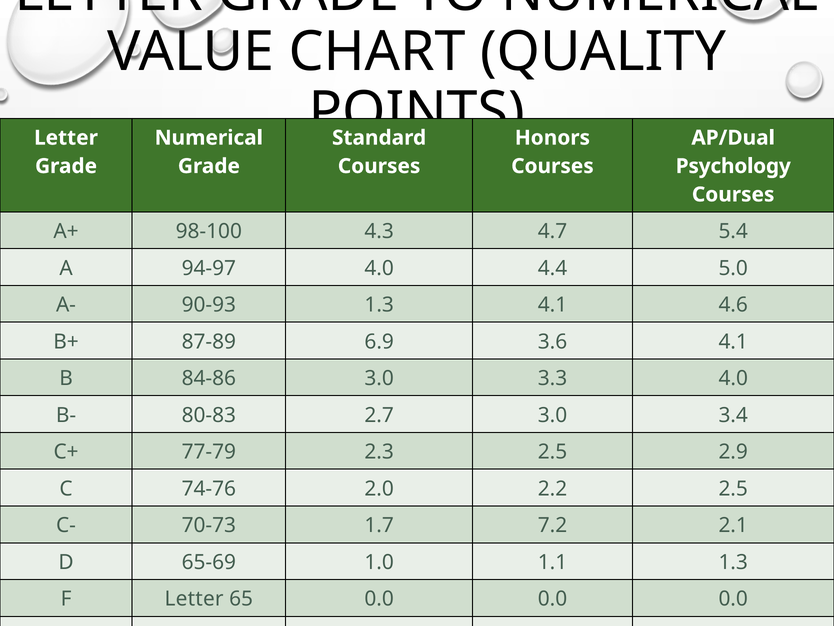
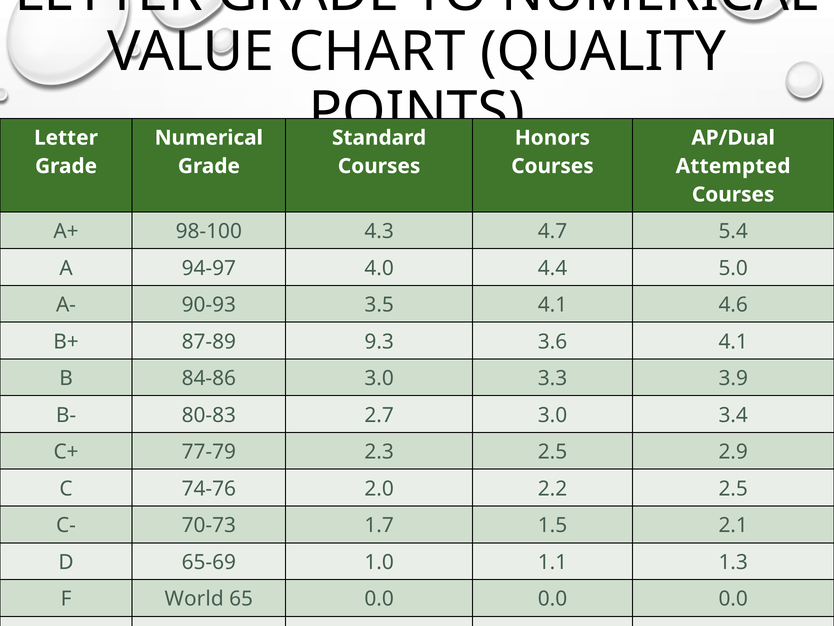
Psychology: Psychology -> Attempted
90-93 1.3: 1.3 -> 3.5
6.9: 6.9 -> 9.3
3.3 4.0: 4.0 -> 3.9
7.2: 7.2 -> 1.5
F Letter: Letter -> World
